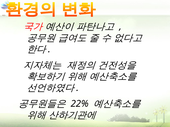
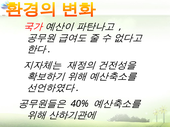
22%: 22% -> 40%
